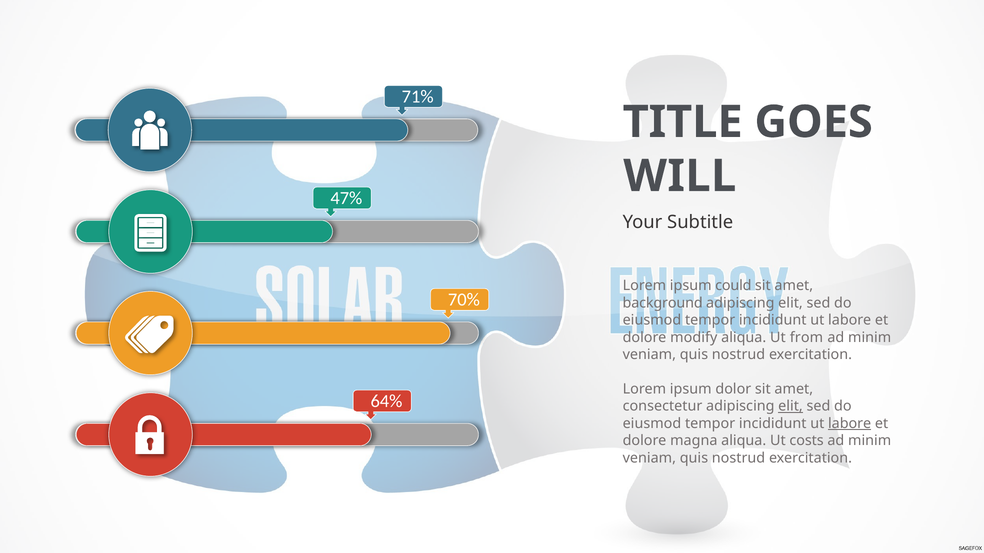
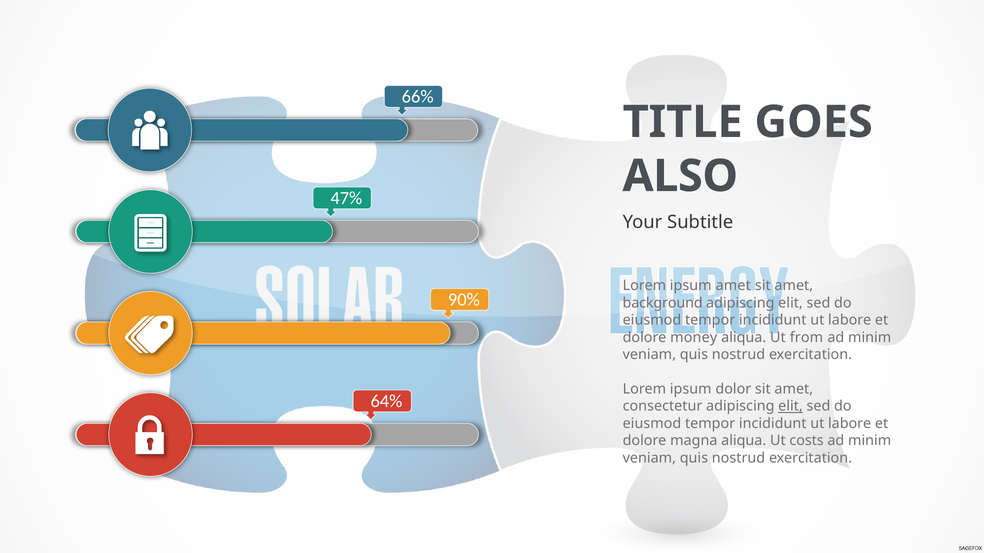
71%: 71% -> 66%
WILL: WILL -> ALSO
ipsum could: could -> amet
70%: 70% -> 90%
modify: modify -> money
labore at (850, 424) underline: present -> none
